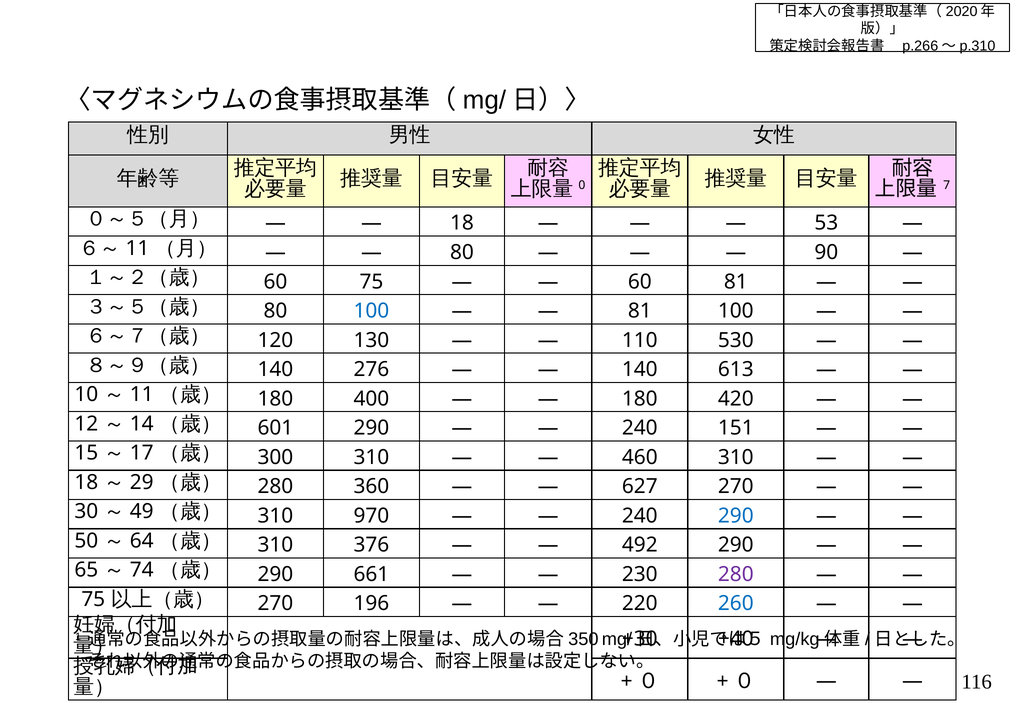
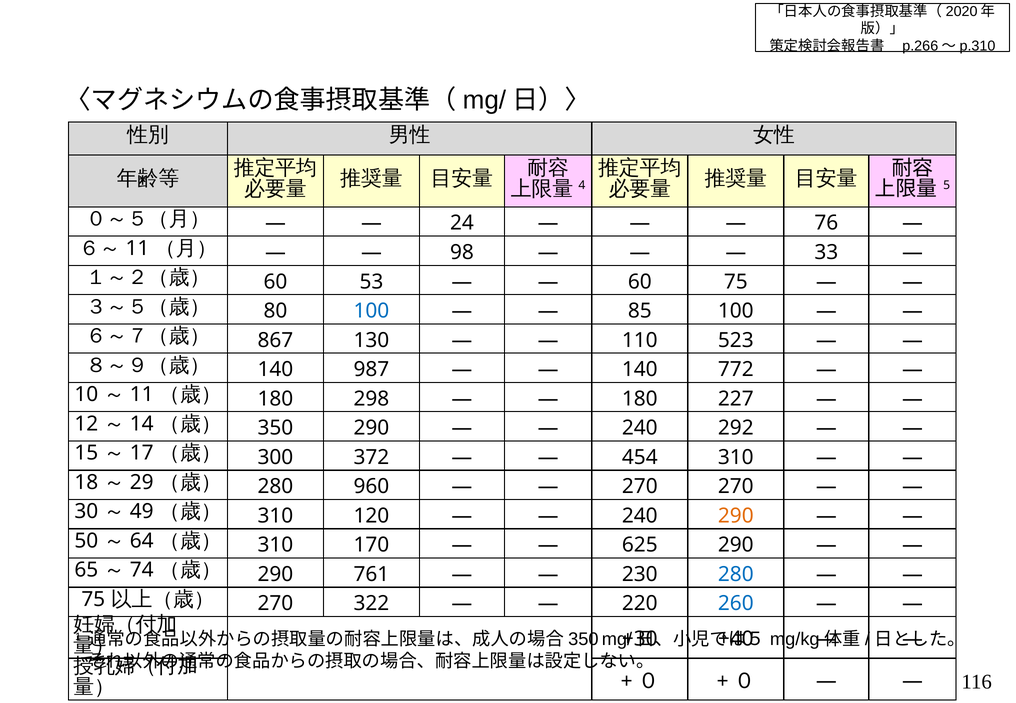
7: 7 -> 5
0: 0 -> 4
18 at (462, 223): 18 -> 24
53: 53 -> 76
80 at (462, 253): 80 -> 98
90: 90 -> 33
60 75: 75 -> 53
60 81: 81 -> 75
81 at (640, 311): 81 -> 85
120: 120 -> 867
530: 530 -> 523
276: 276 -> 987
613: 613 -> 772
400: 400 -> 298
420: 420 -> 227
601: 601 -> 350
151: 151 -> 292
300 310: 310 -> 372
460: 460 -> 454
360: 360 -> 960
627 at (640, 487): 627 -> 270
970: 970 -> 120
290 at (736, 516) colour: blue -> orange
376: 376 -> 170
492: 492 -> 625
661: 661 -> 761
280 at (736, 575) colour: purple -> blue
196: 196 -> 322
